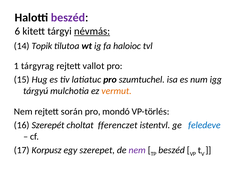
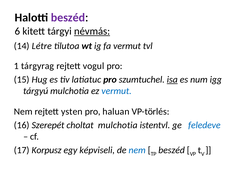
Topik: Topik -> Létre
fa haloioc: haloioc -> vermut
vallot: vallot -> vogul
isa underline: none -> present
vermut at (117, 91) colour: orange -> blue
során: során -> ysten
mondó: mondó -> haluan
choltat fferenczet: fferenczet -> mulchotia
szerepet: szerepet -> képviseli
nem at (137, 151) colour: purple -> blue
